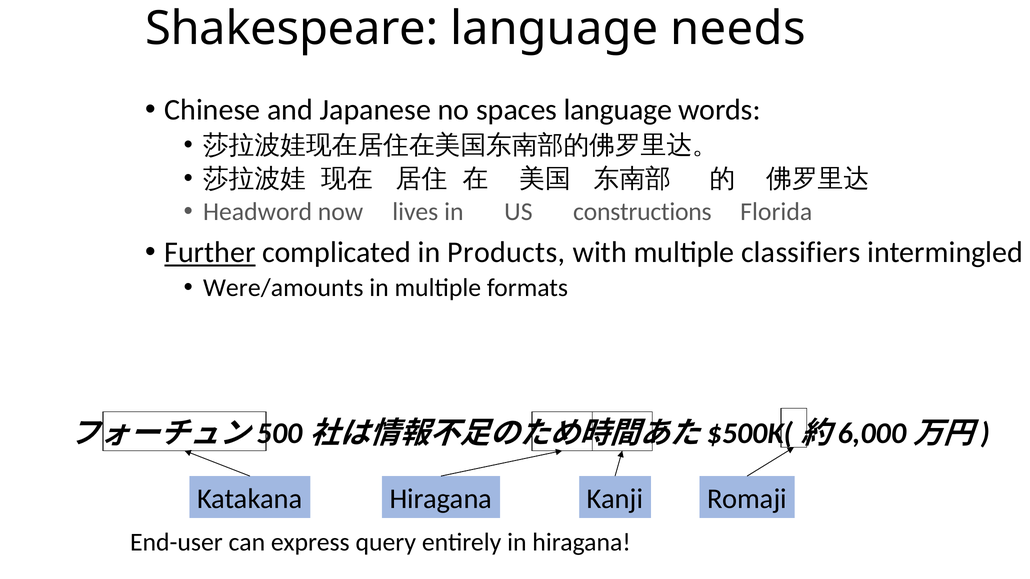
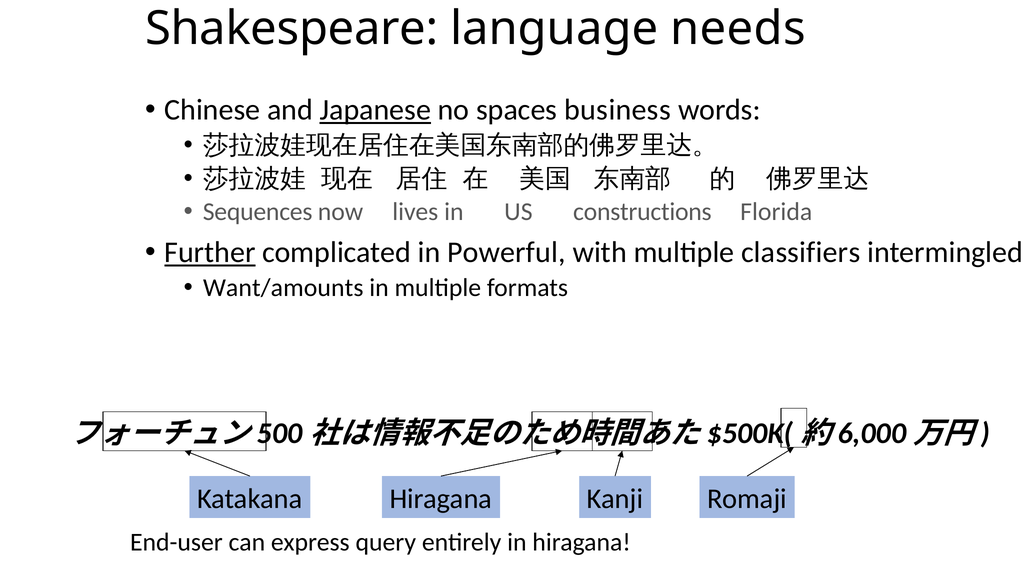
Japanese underline: none -> present
spaces language: language -> business
Headword: Headword -> Sequences
Products: Products -> Powerful
Were/amounts: Were/amounts -> Want/amounts
